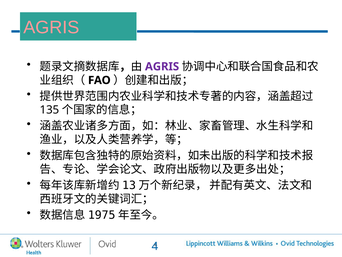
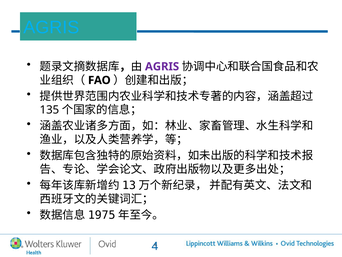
AGRIS at (51, 27) colour: pink -> light blue
